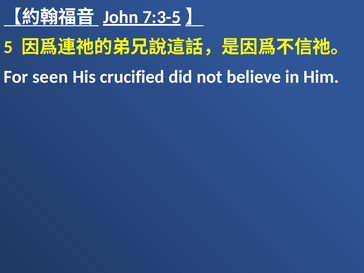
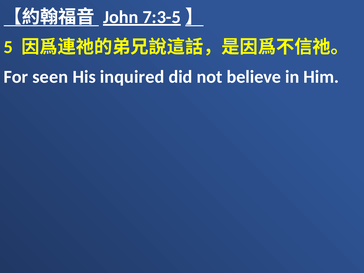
crucified: crucified -> inquired
